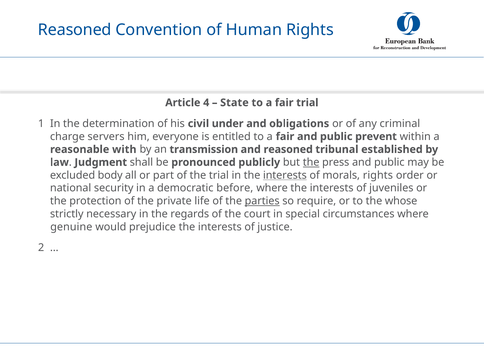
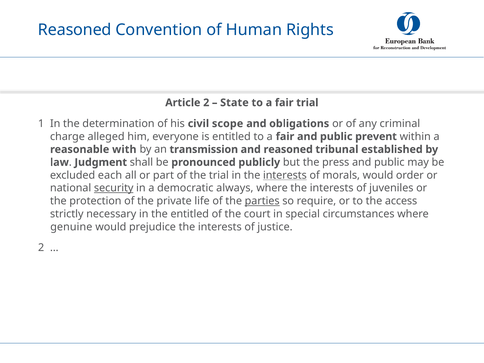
Article 4: 4 -> 2
under: under -> scope
servers: servers -> alleged
the at (311, 162) underline: present -> none
body: body -> each
morals rights: rights -> would
security underline: none -> present
before: before -> always
whose: whose -> access
the regards: regards -> entitled
